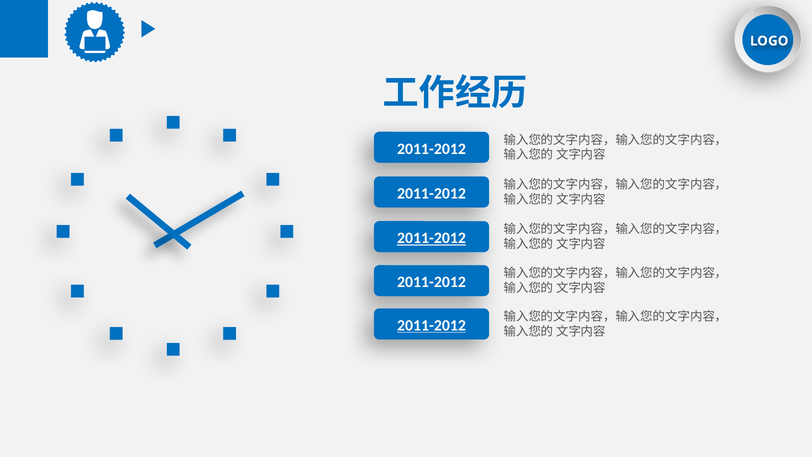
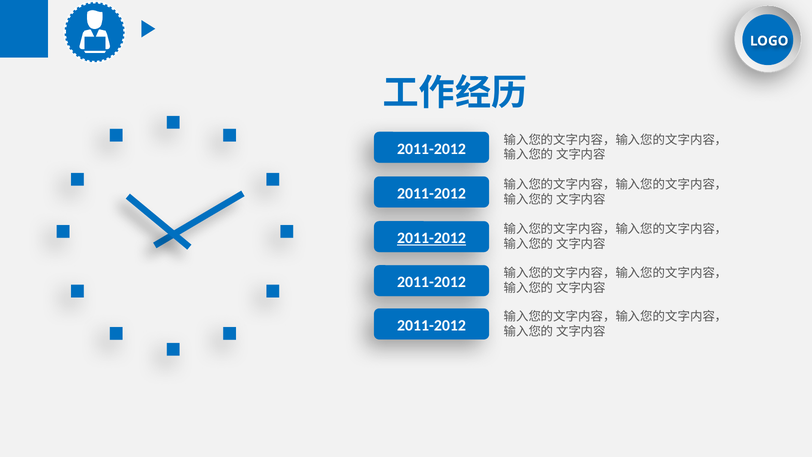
2011-2012 at (431, 325) underline: present -> none
